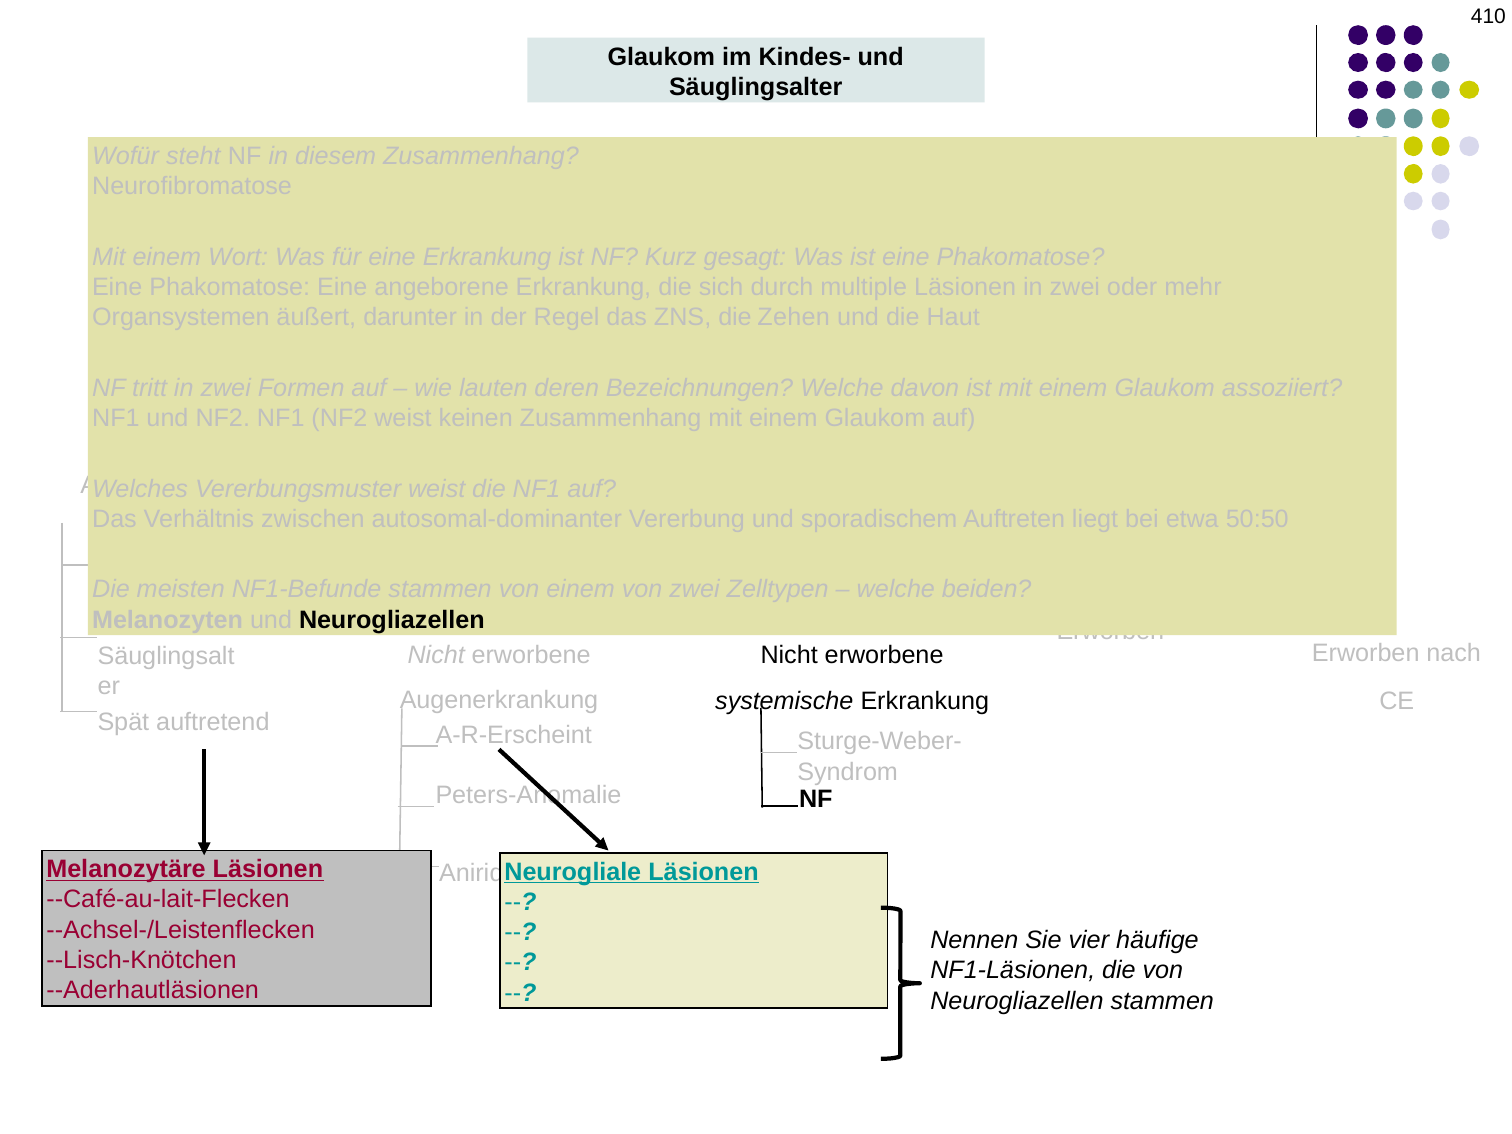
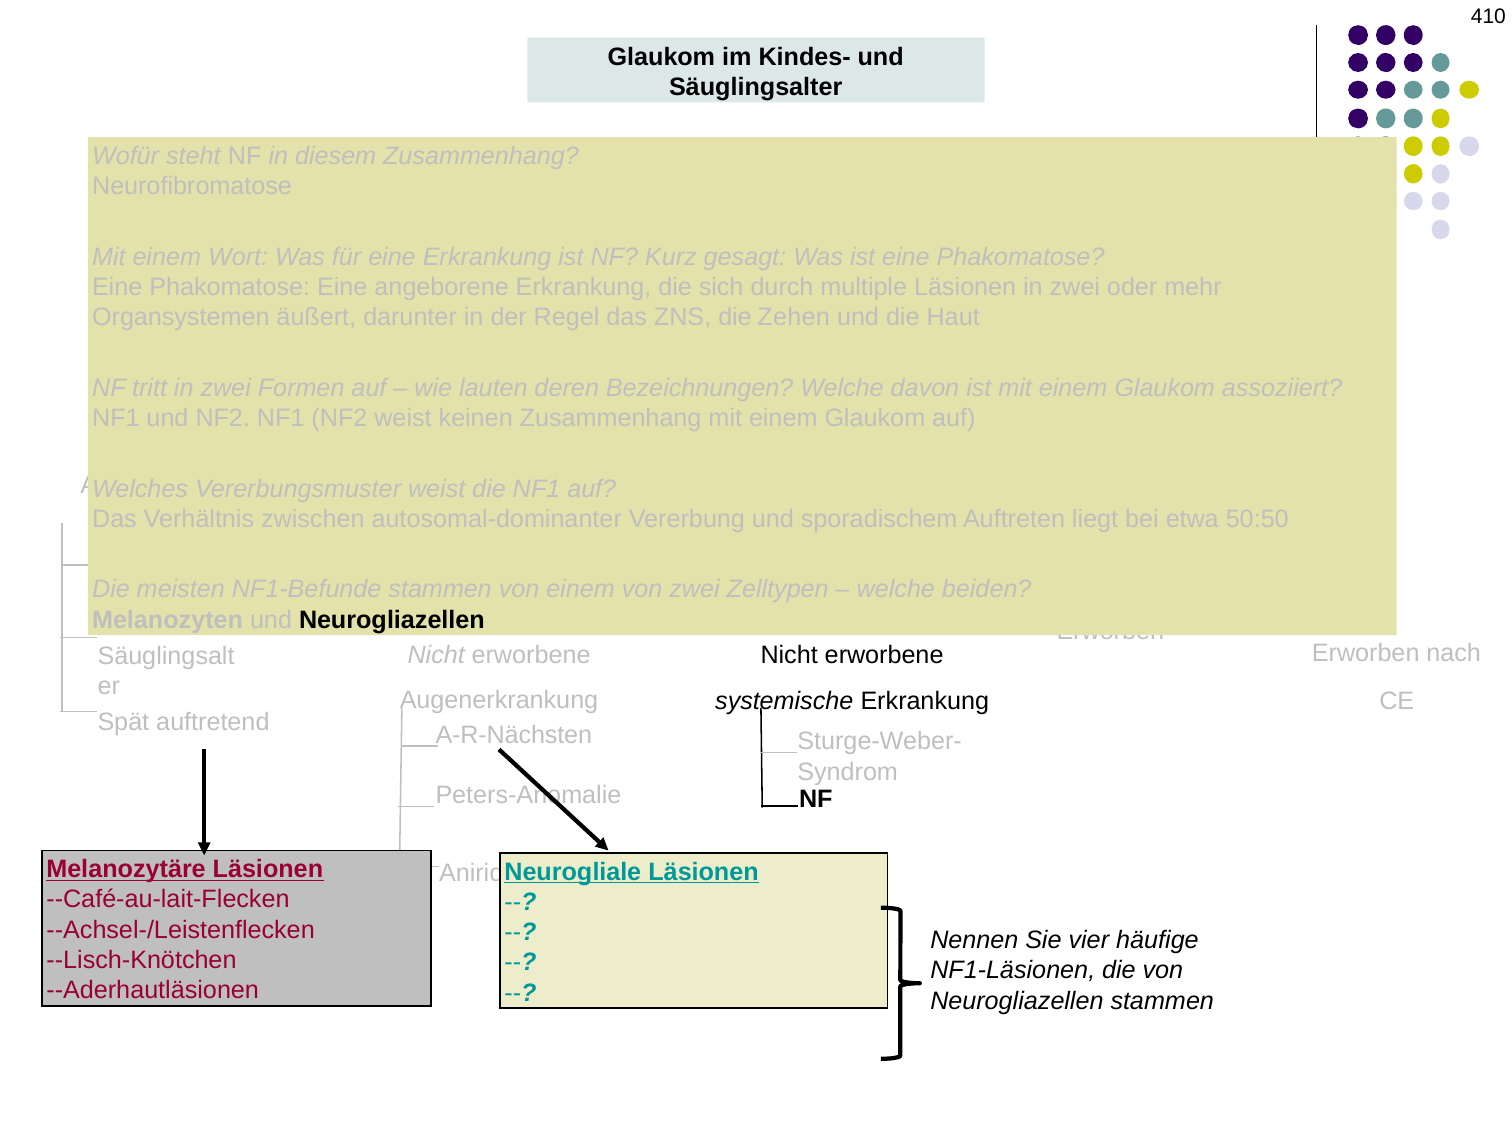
A-R-Erscheint: A-R-Erscheint -> A-R-Nächsten
